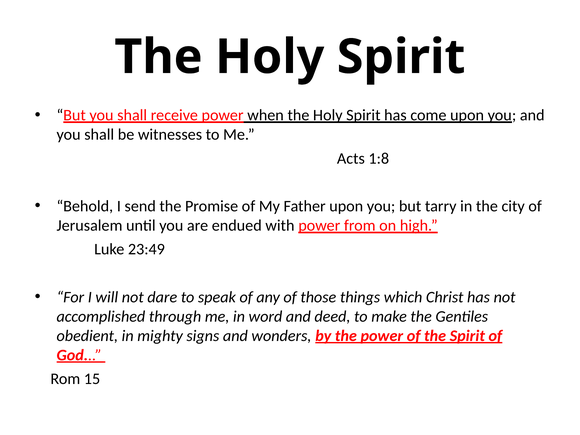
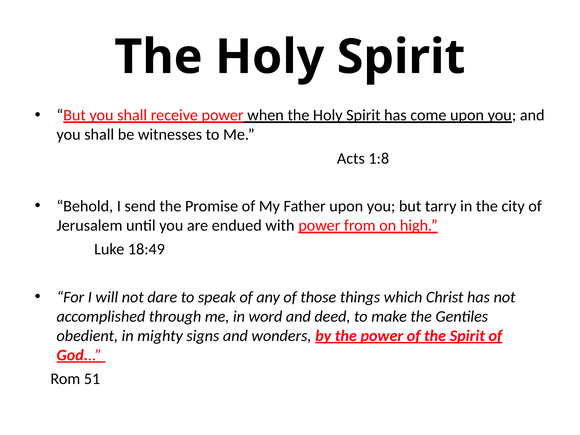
23:49: 23:49 -> 18:49
15: 15 -> 51
